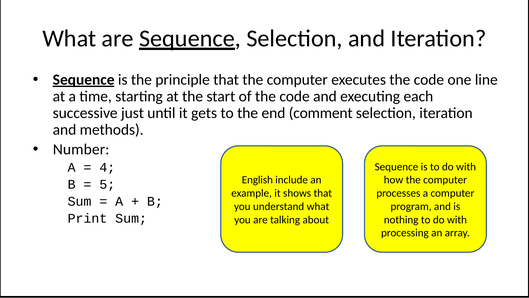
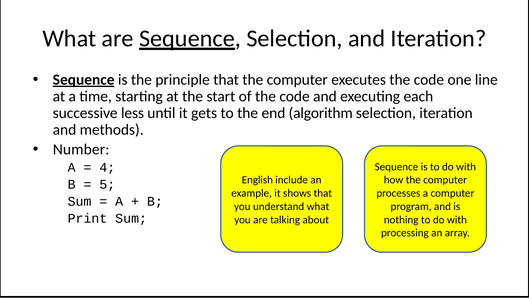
just: just -> less
comment: comment -> algorithm
